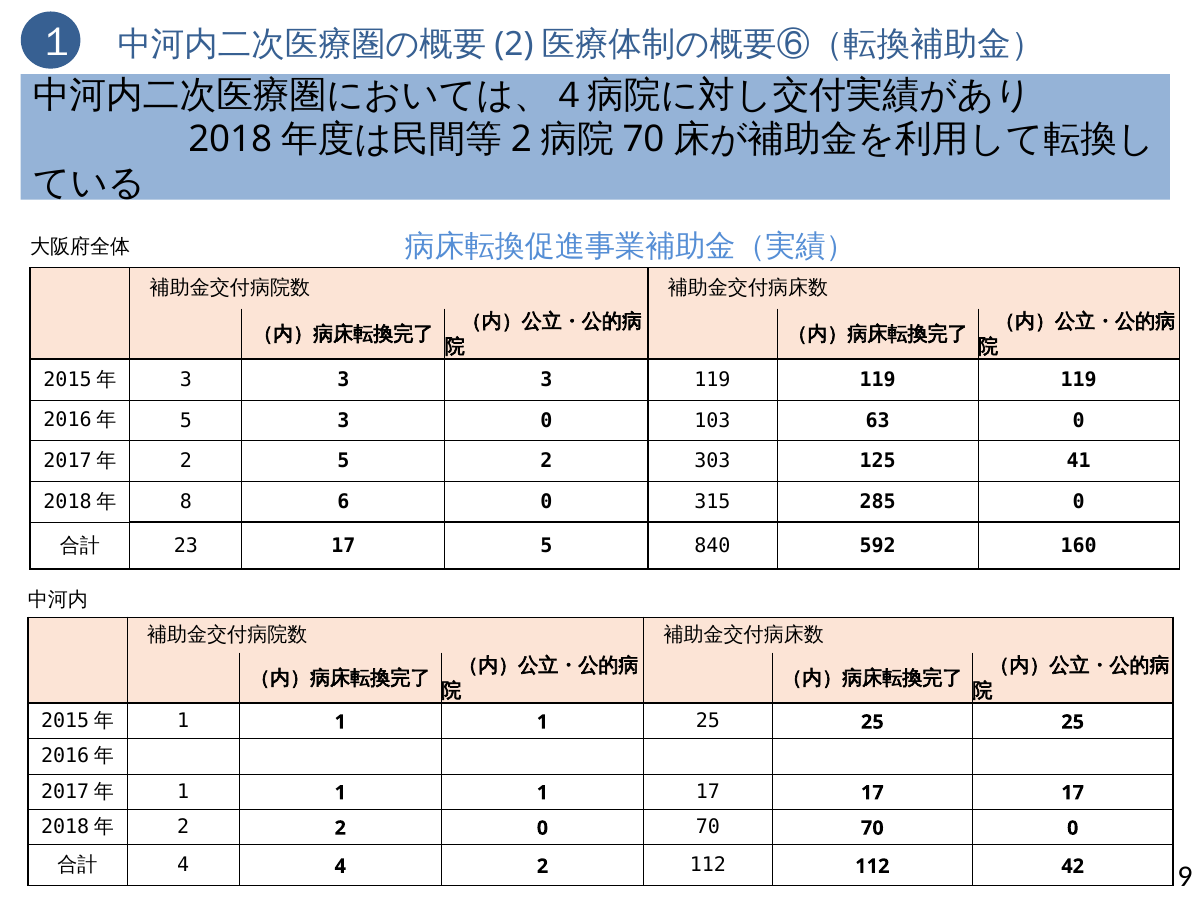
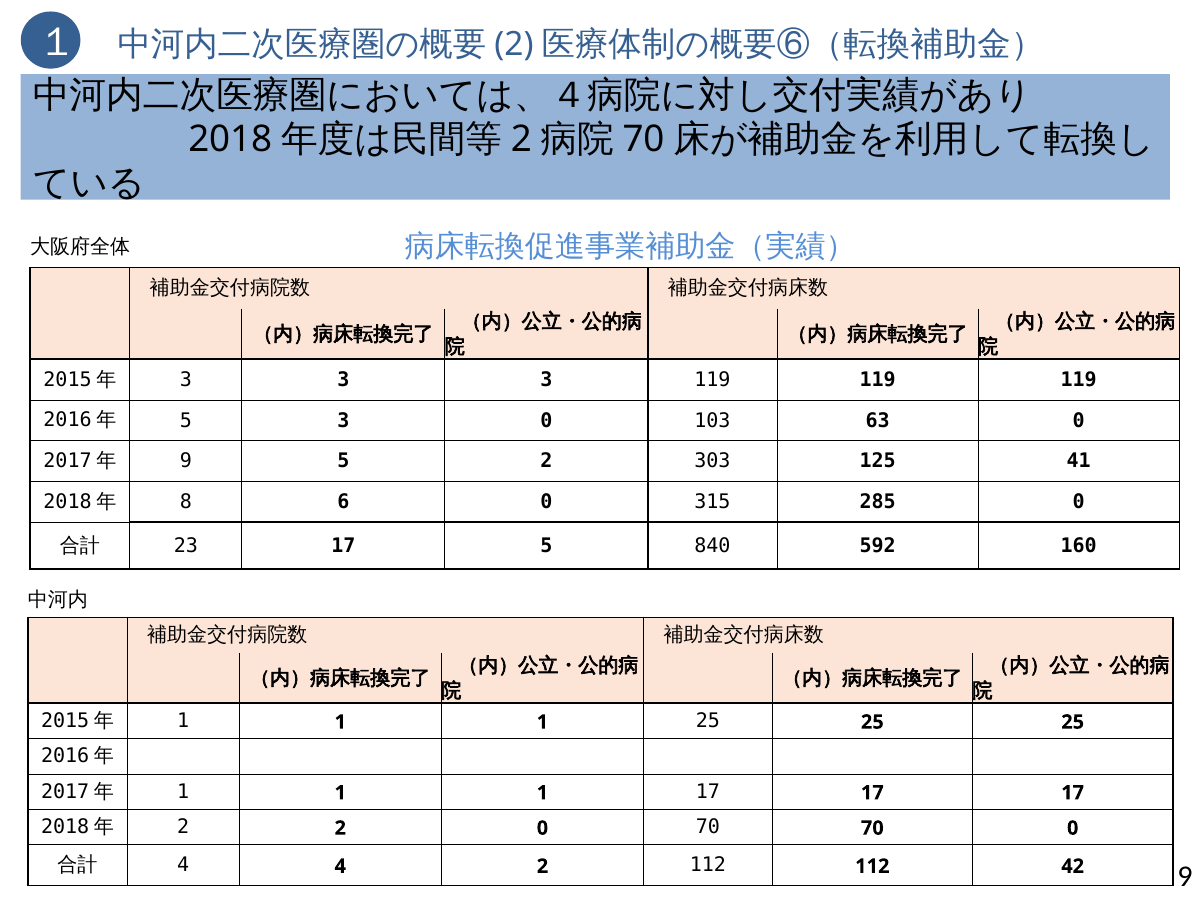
2 at (186, 461): 2 -> 9
